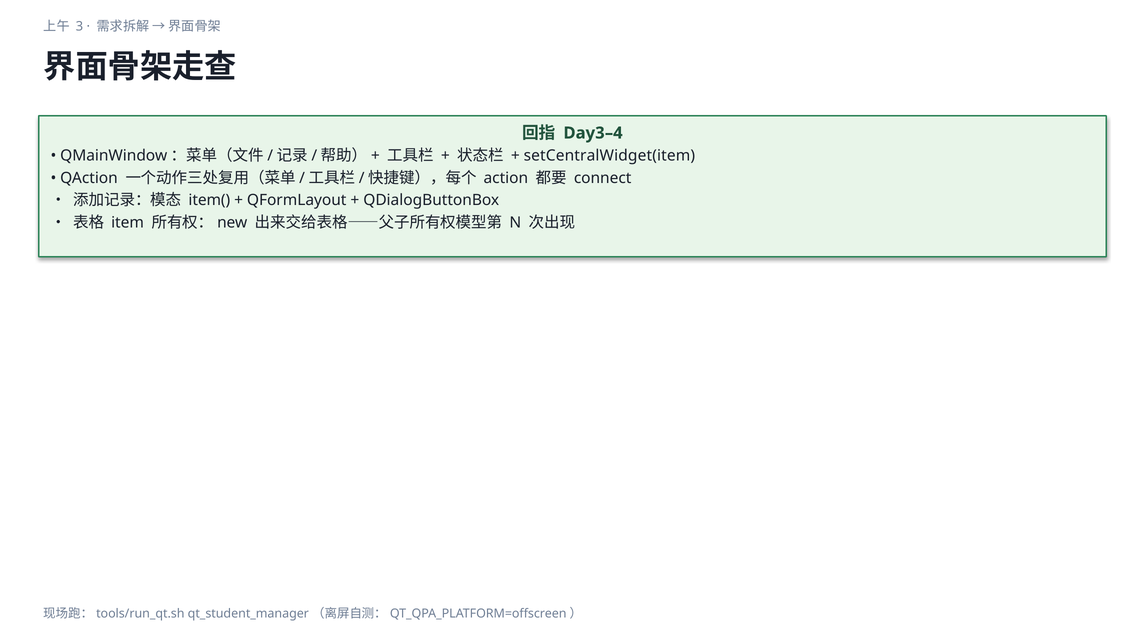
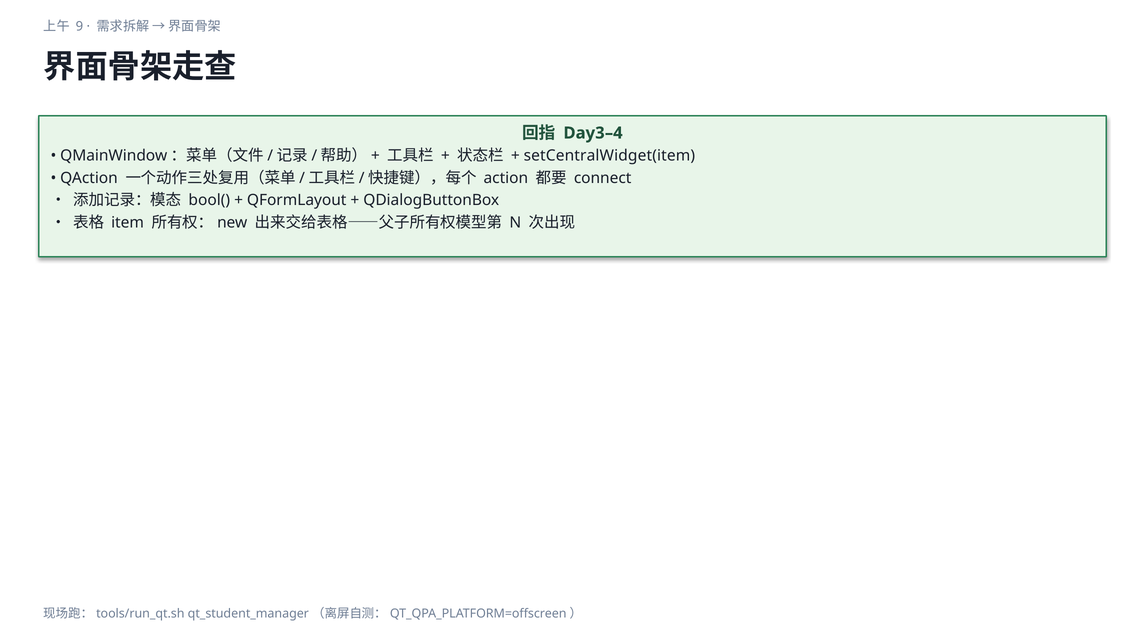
3: 3 -> 9
item(: item( -> bool(
